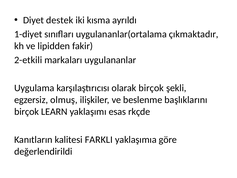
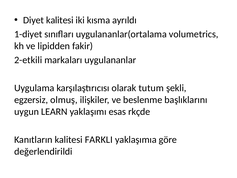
Diyet destek: destek -> kalitesi
çıkmaktadır: çıkmaktadır -> volumetrics
olarak birçok: birçok -> tutum
birçok at (27, 112): birçok -> uygun
